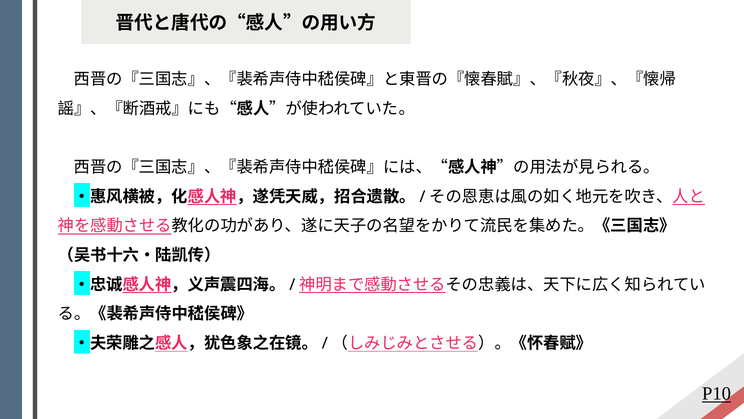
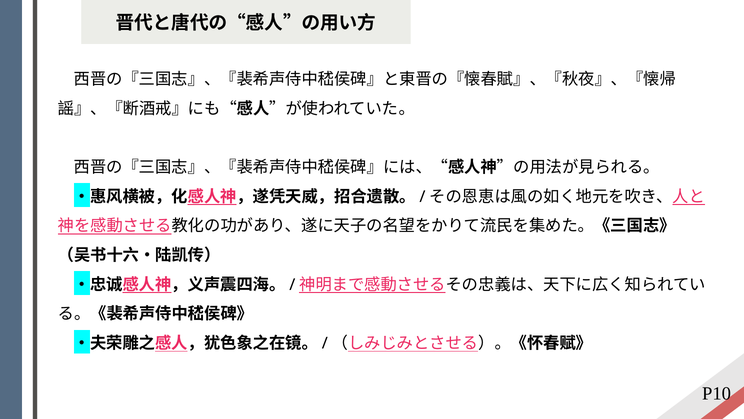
P10 underline: present -> none
